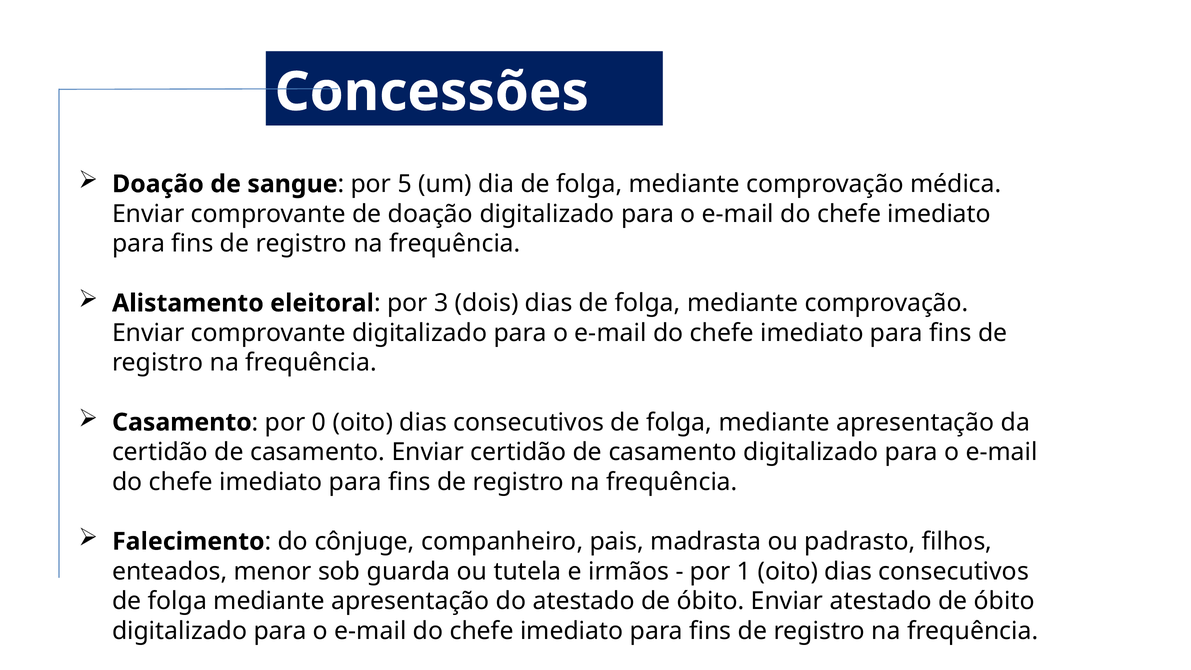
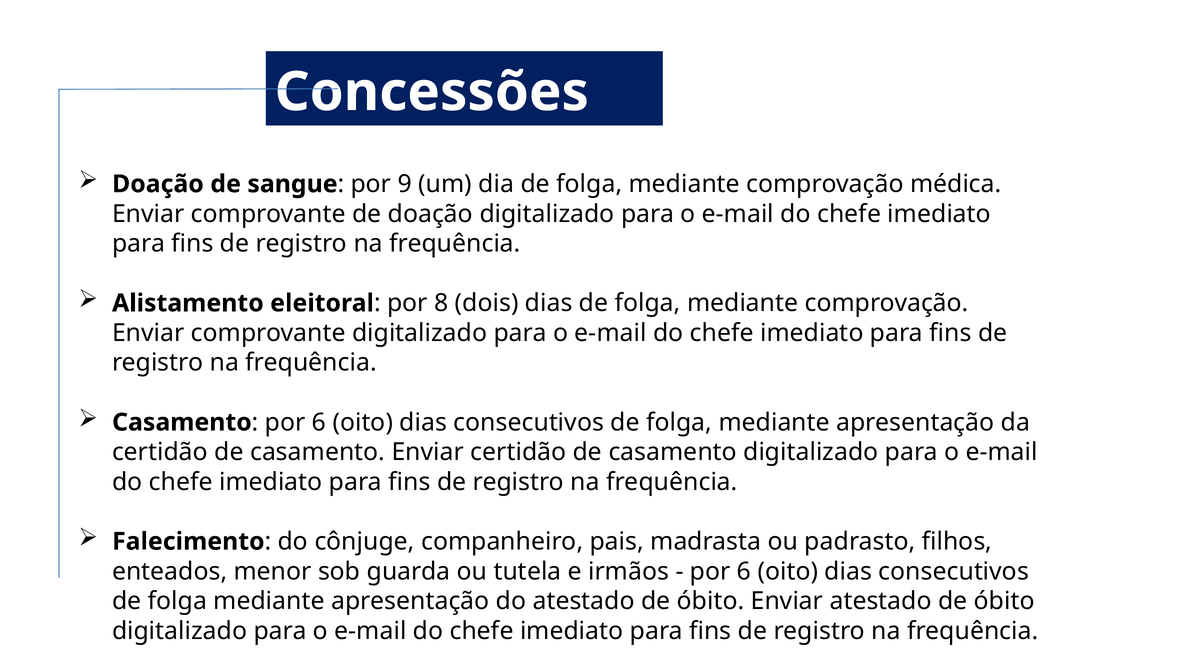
5: 5 -> 9
3: 3 -> 8
0 at (319, 422): 0 -> 6
1 at (744, 571): 1 -> 6
